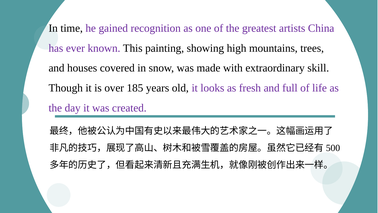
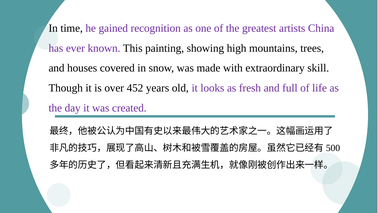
185: 185 -> 452
